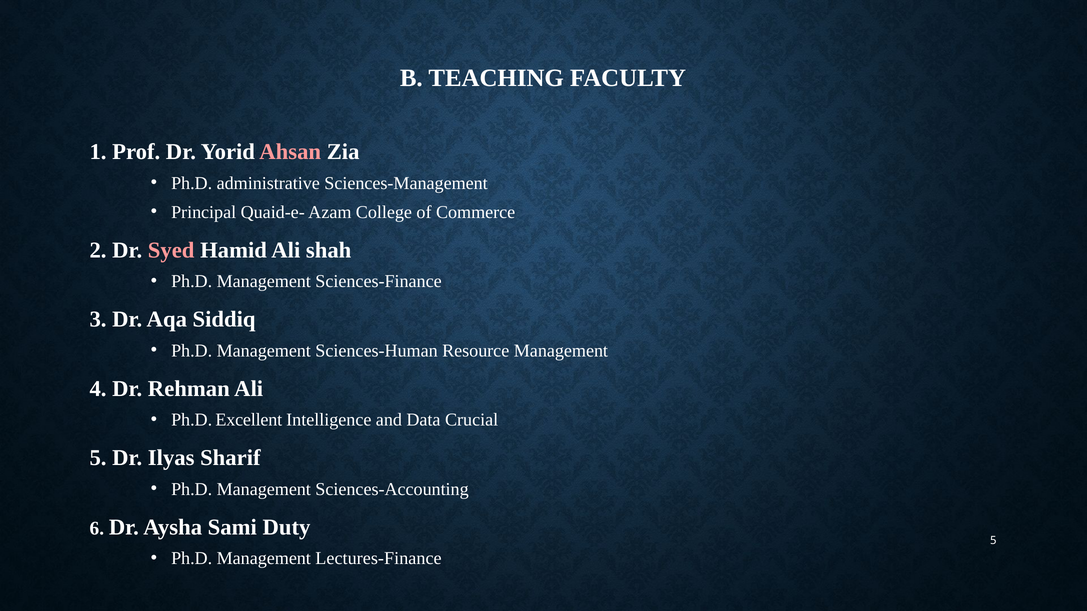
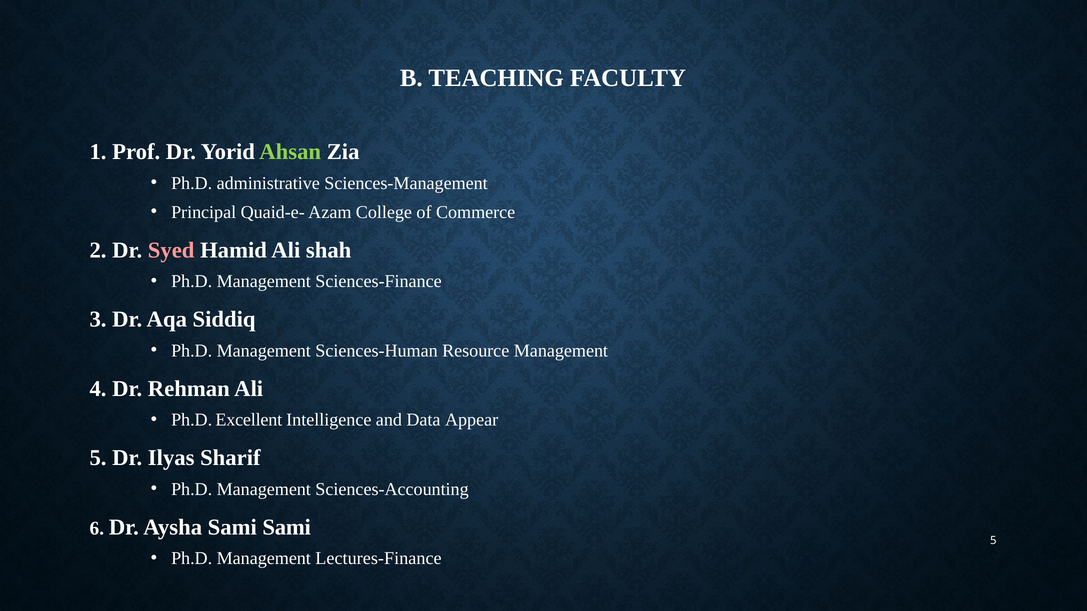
Ahsan colour: pink -> light green
Crucial: Crucial -> Appear
Sami Duty: Duty -> Sami
